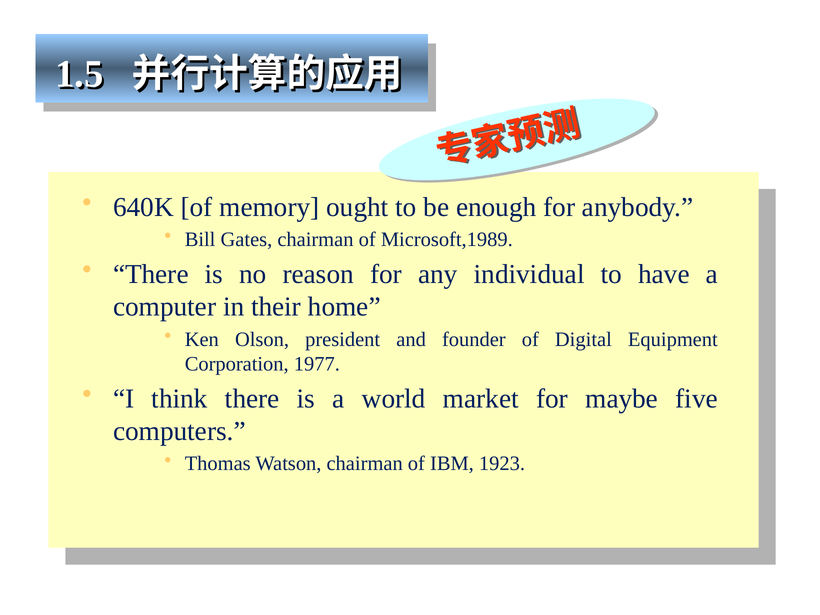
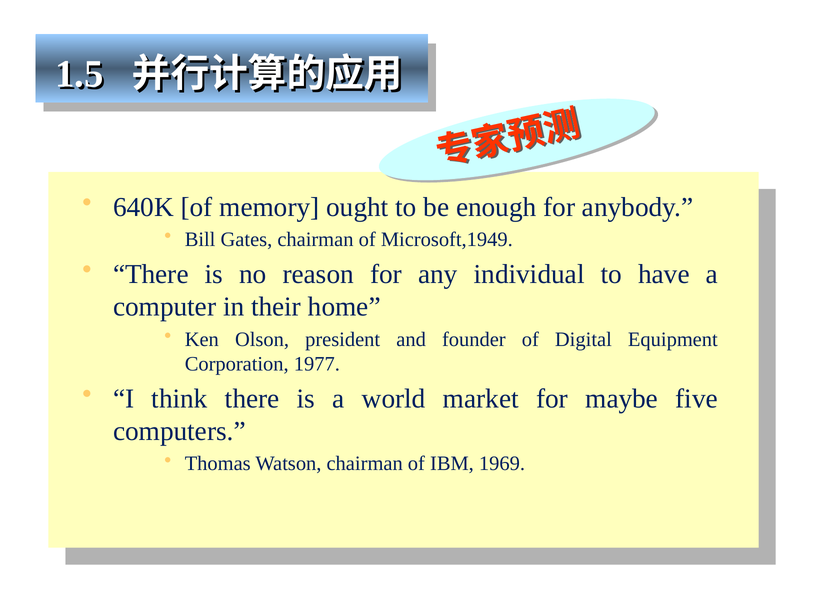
Microsoft,1989: Microsoft,1989 -> Microsoft,1949
1923: 1923 -> 1969
